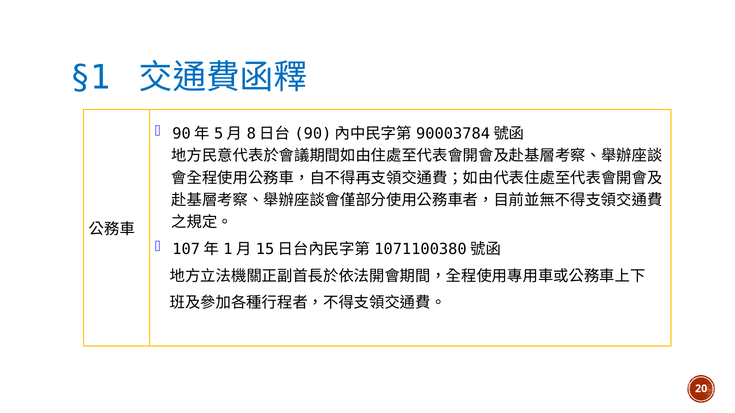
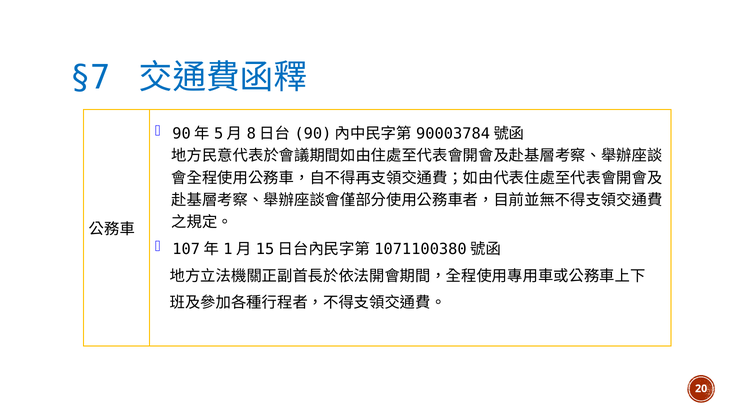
§1: §1 -> §7
